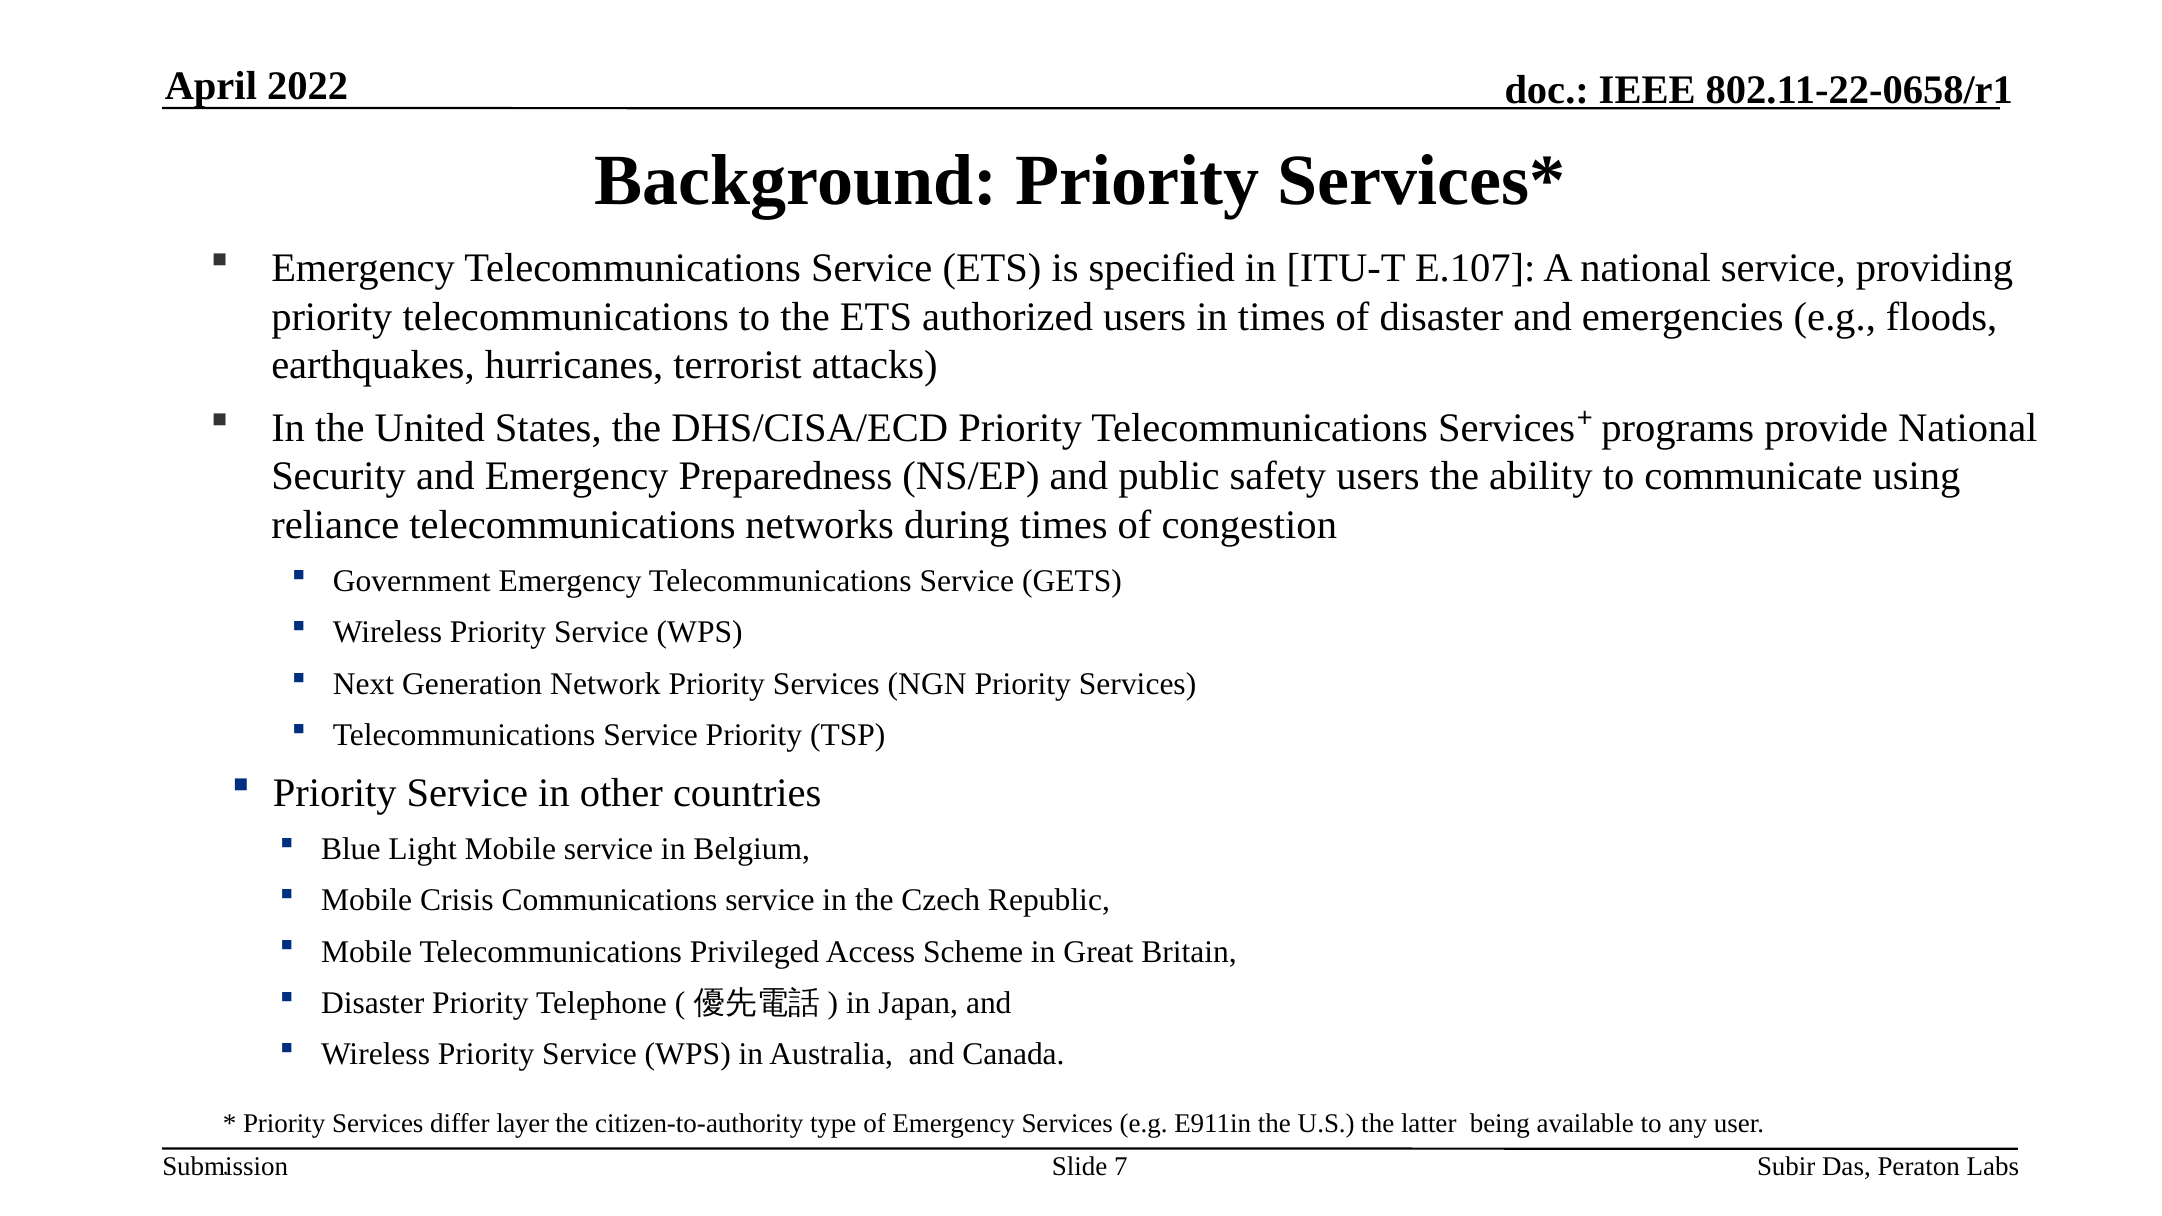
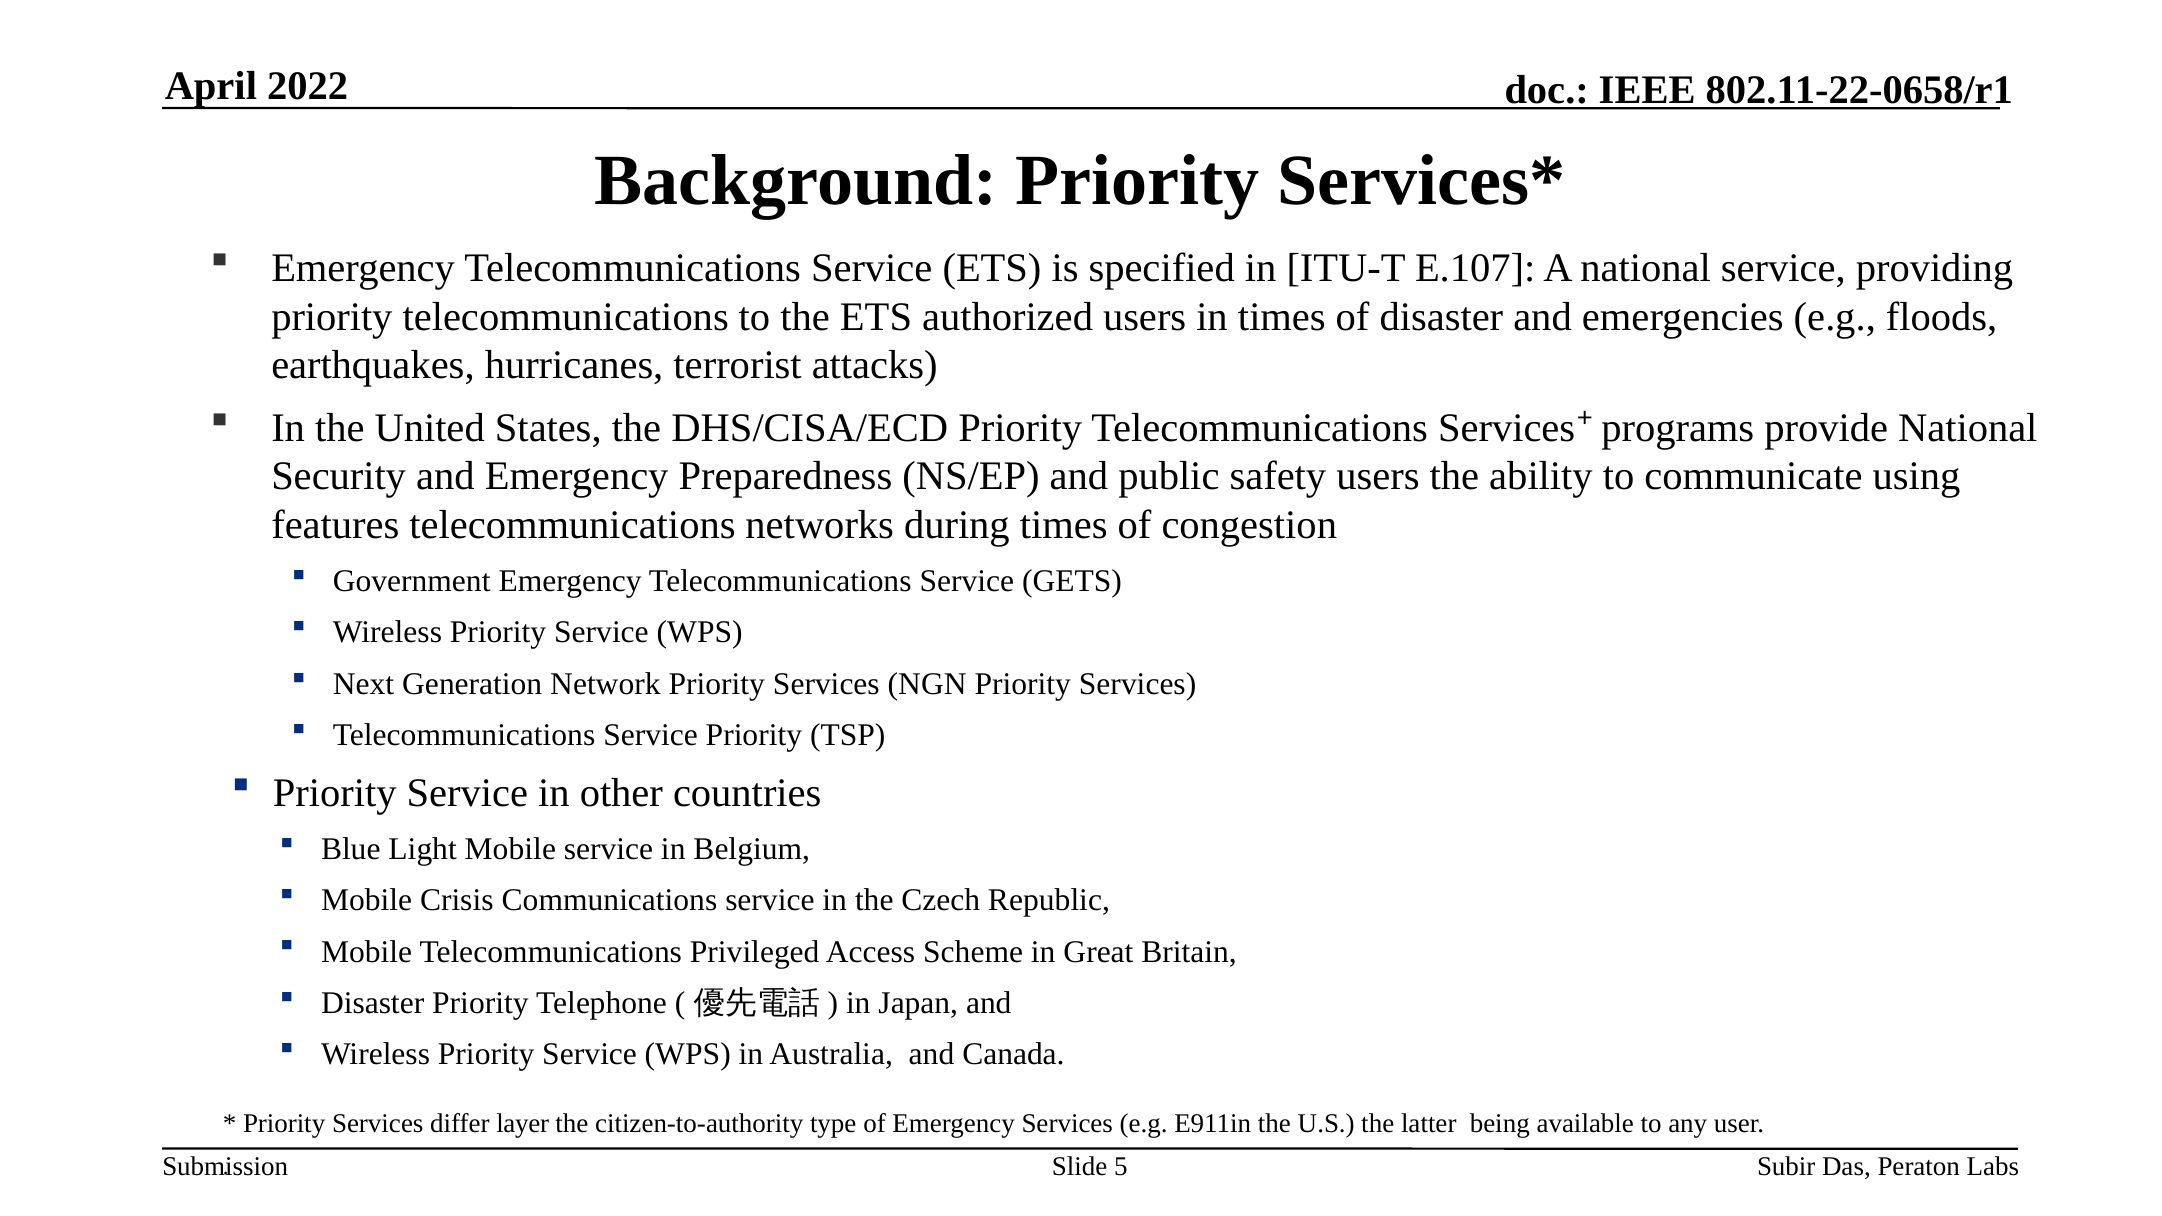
reliance: reliance -> features
7: 7 -> 5
